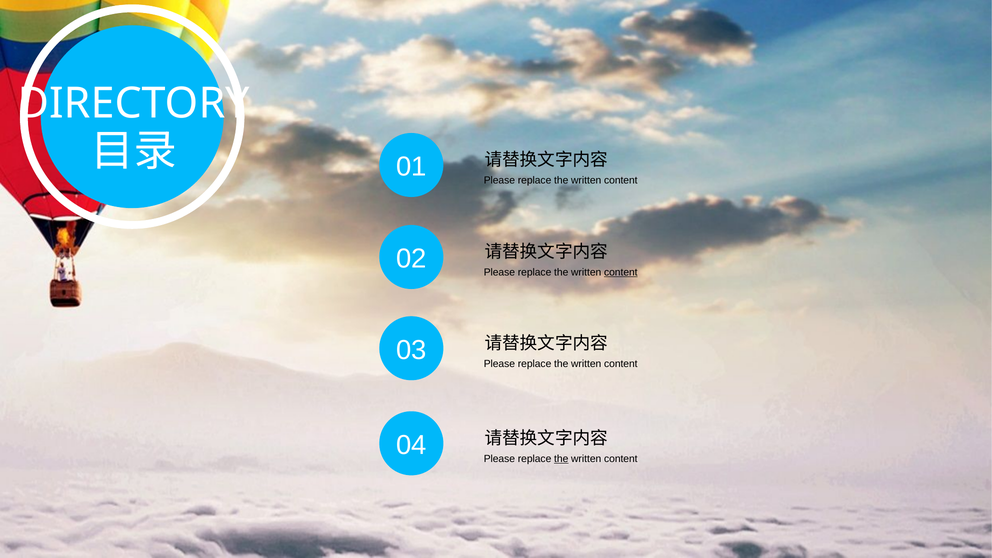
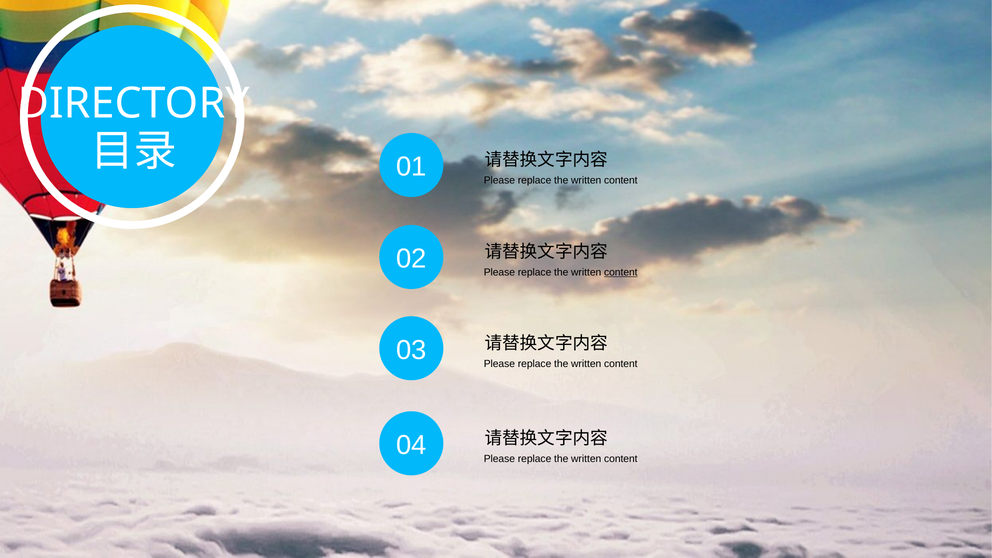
the at (561, 459) underline: present -> none
